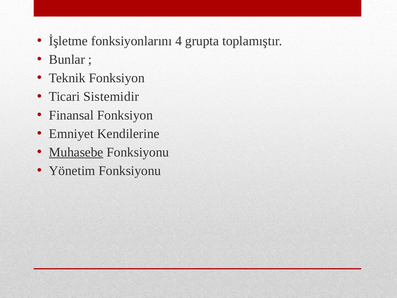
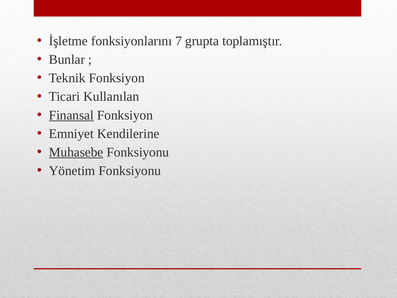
4: 4 -> 7
Sistemidir: Sistemidir -> Kullanılan
Finansal underline: none -> present
